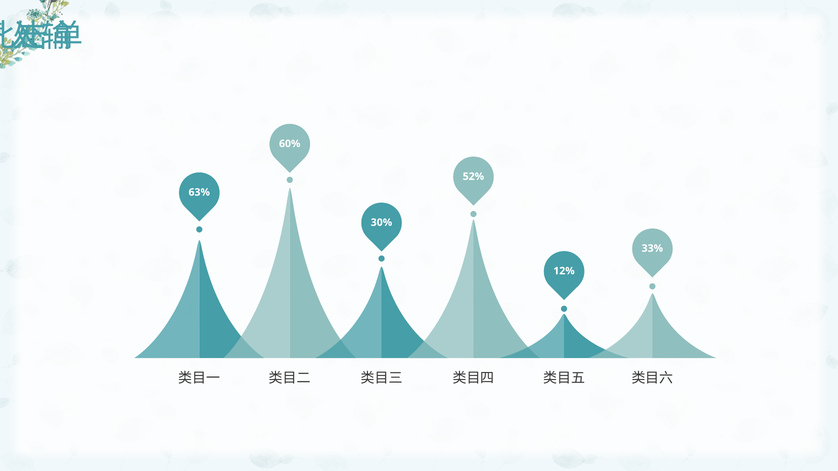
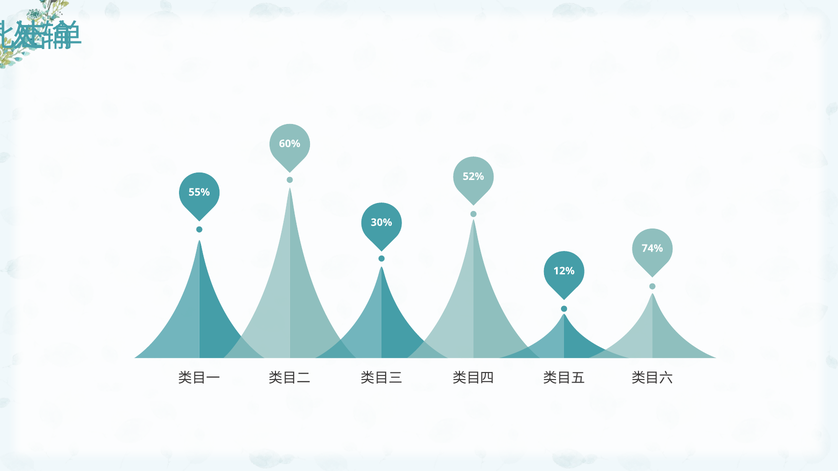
63%: 63% -> 55%
33%: 33% -> 74%
